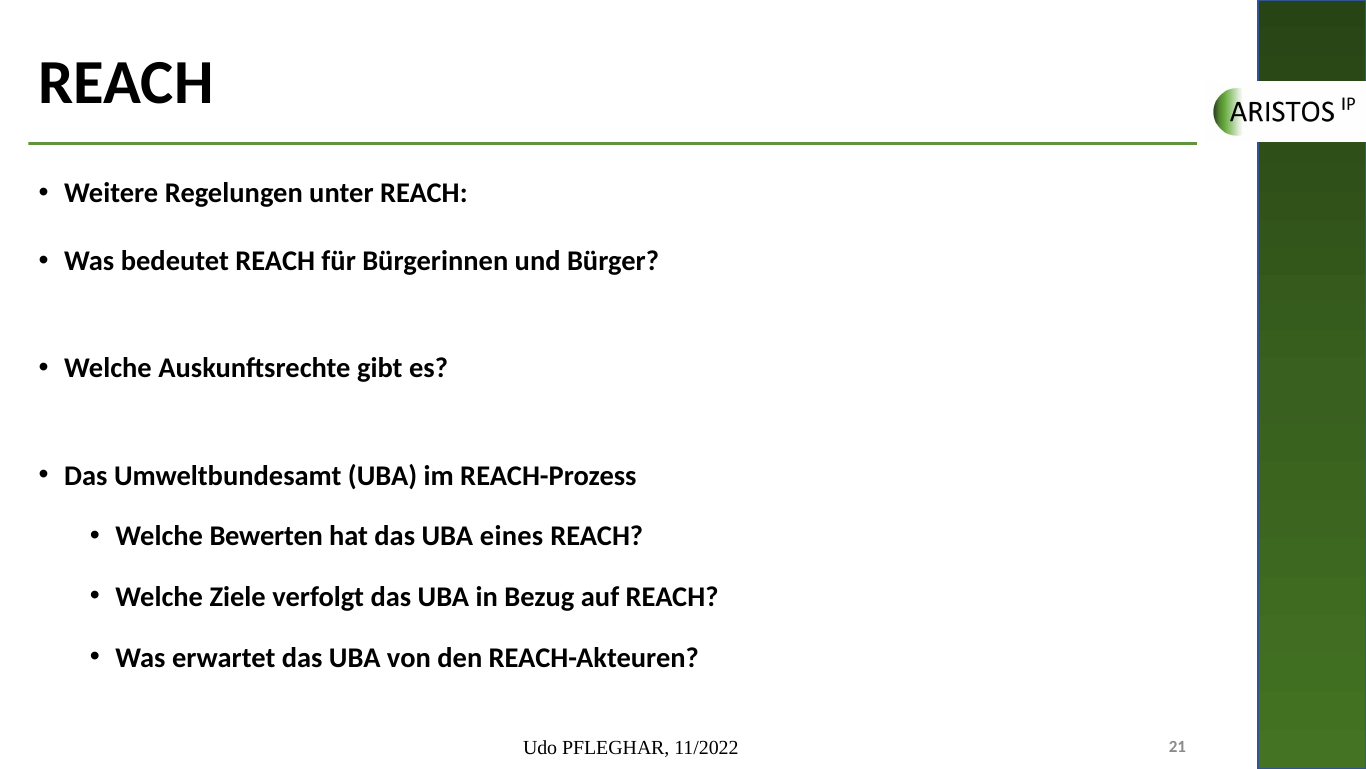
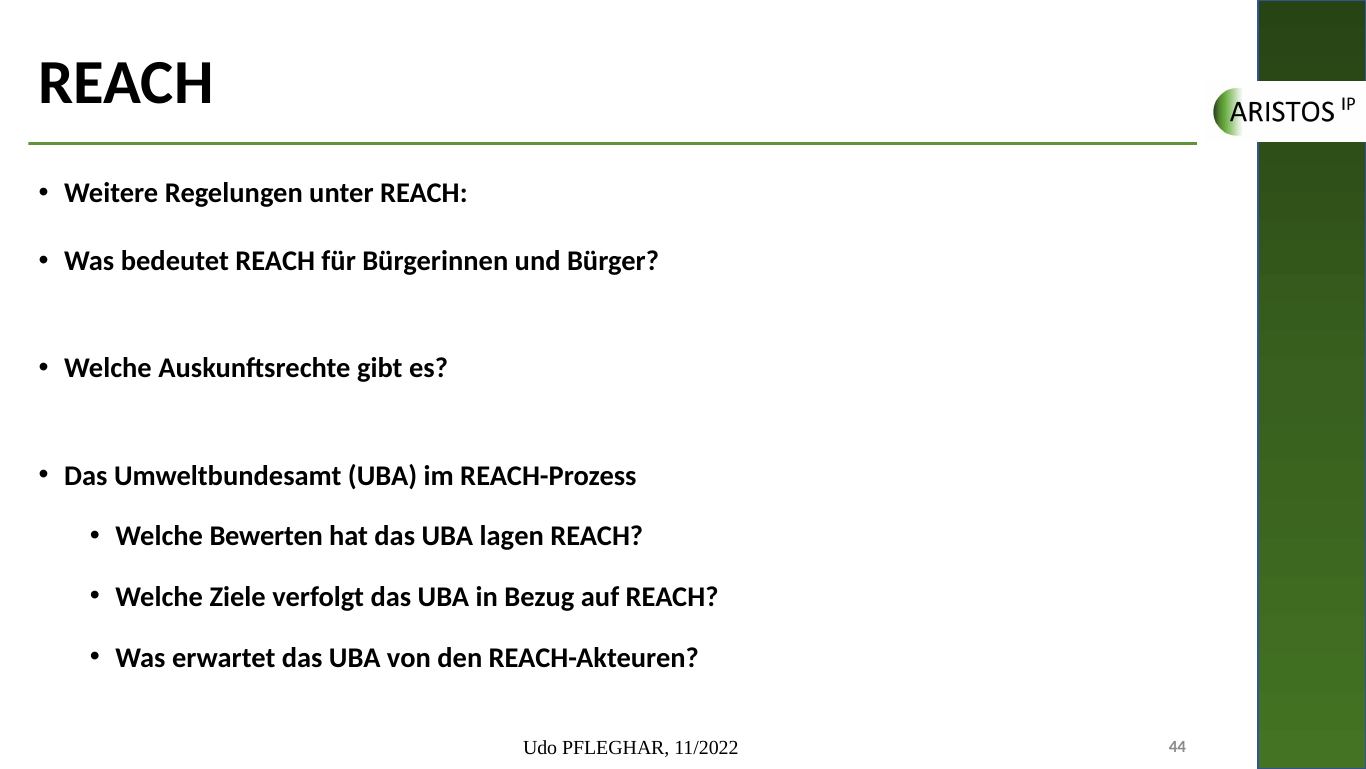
eines: eines -> lagen
21: 21 -> 44
